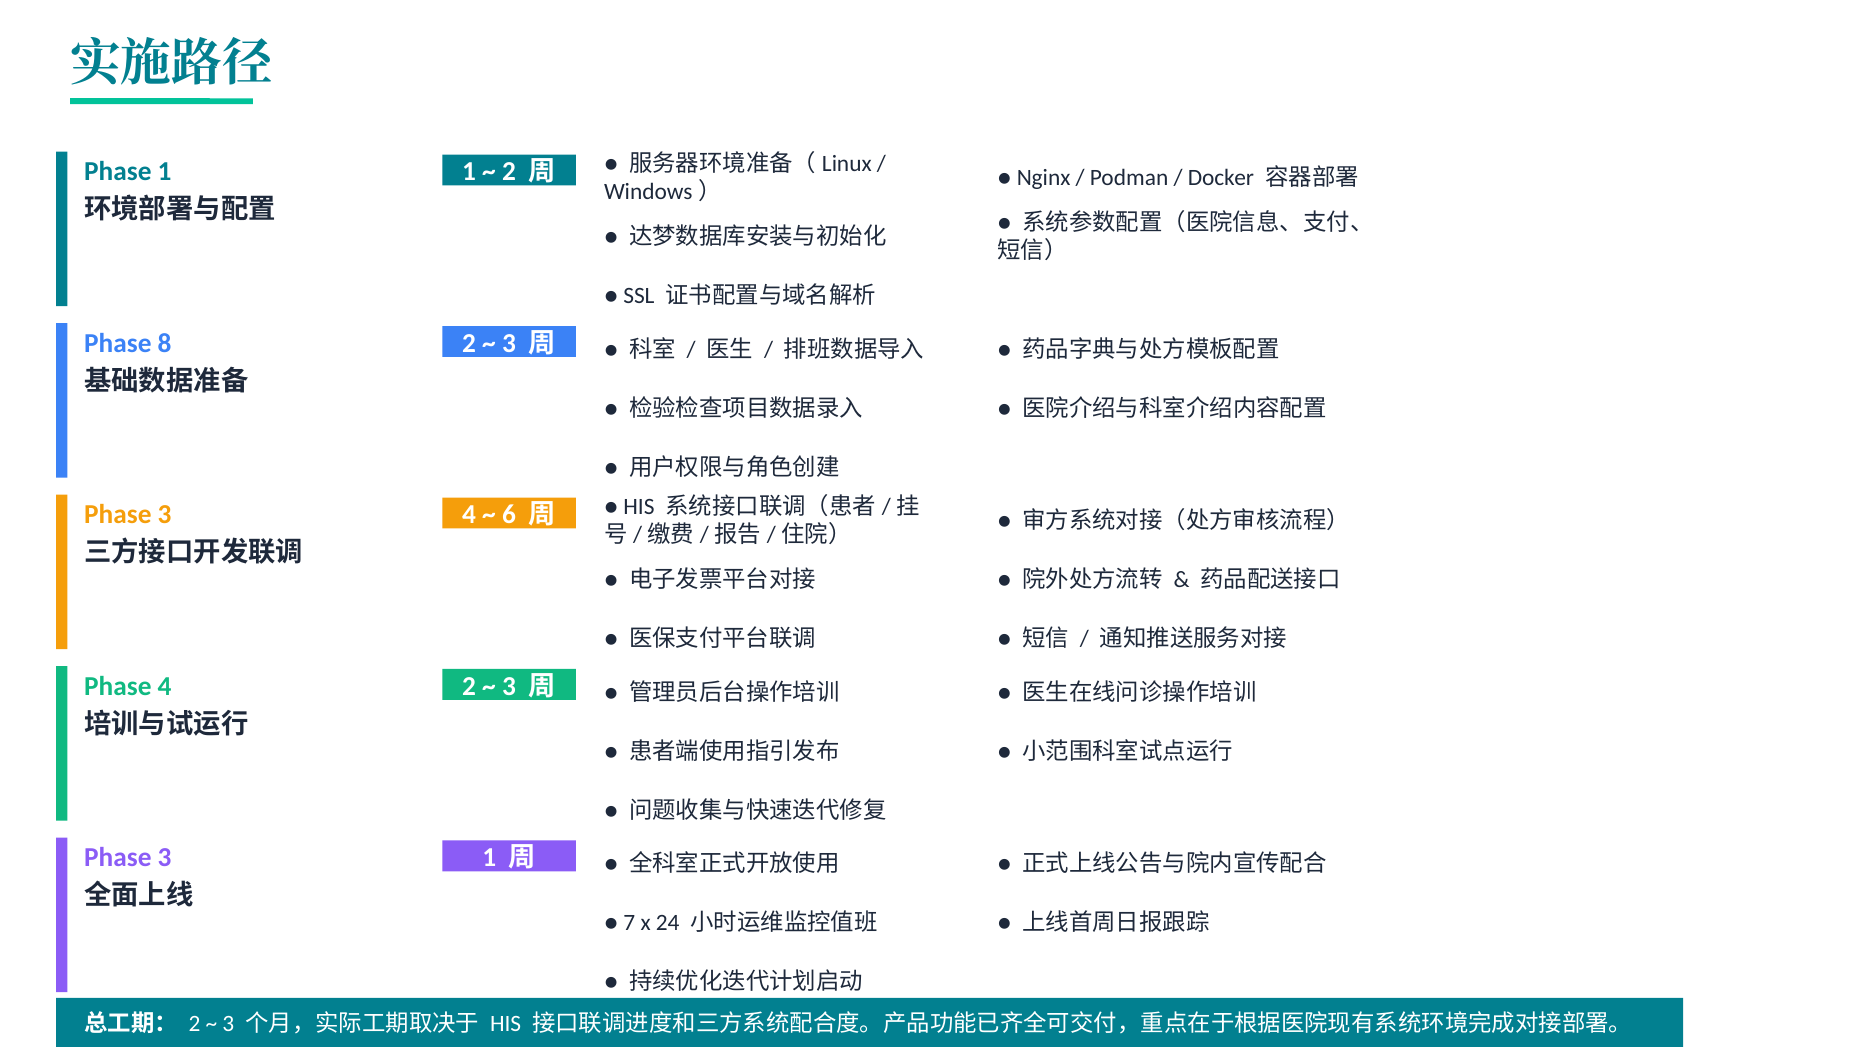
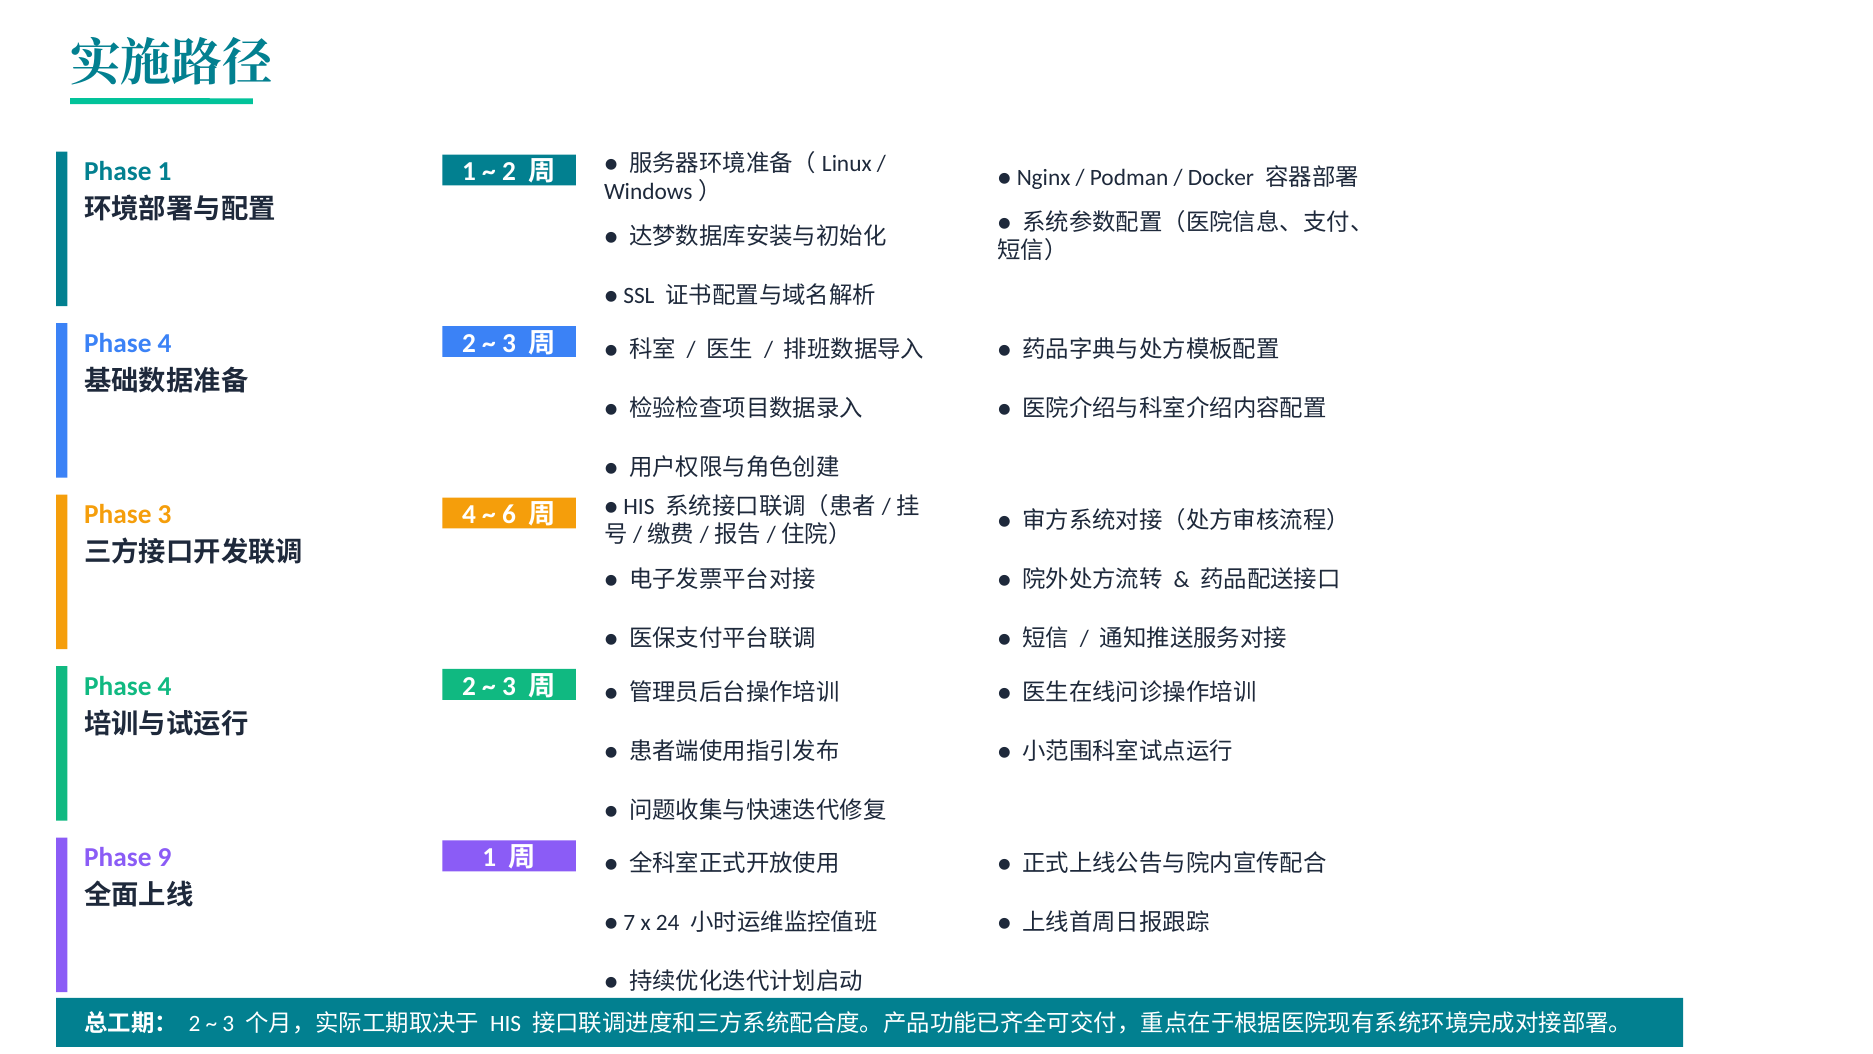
8 at (165, 343): 8 -> 4
3 at (165, 857): 3 -> 9
